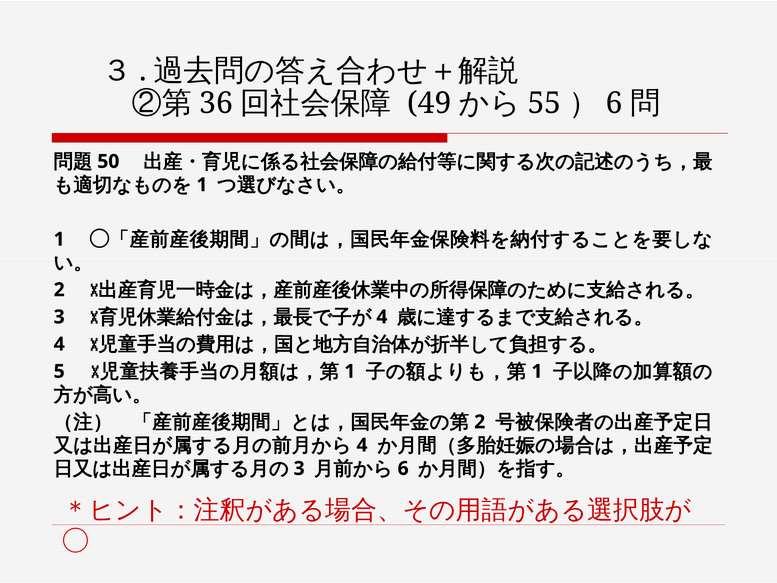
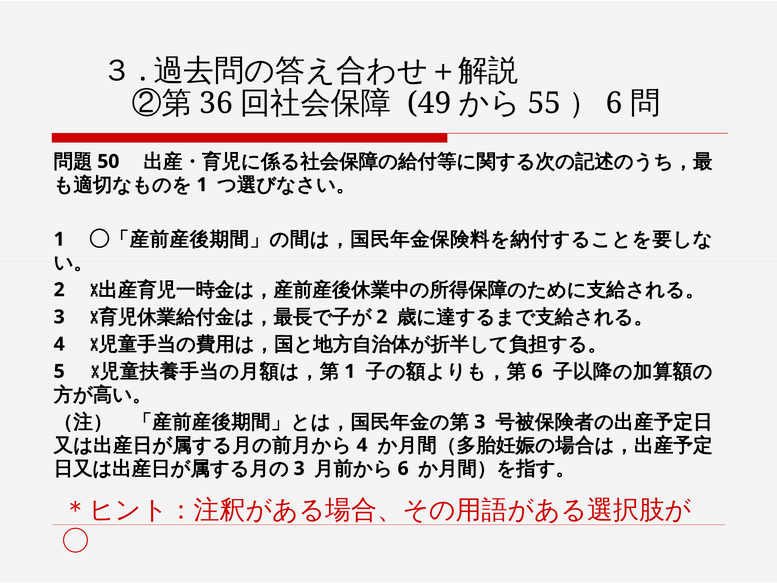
4 at (382, 317): 4 -> 2
1 at (537, 371): 1 -> 6
2 at (480, 422): 2 -> 3
